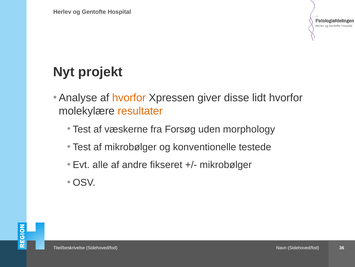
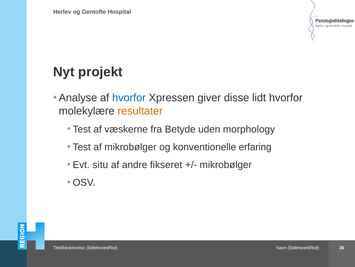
hvorfor at (129, 98) colour: orange -> blue
Forsøg: Forsøg -> Betyde
testede: testede -> erfaring
alle: alle -> situ
